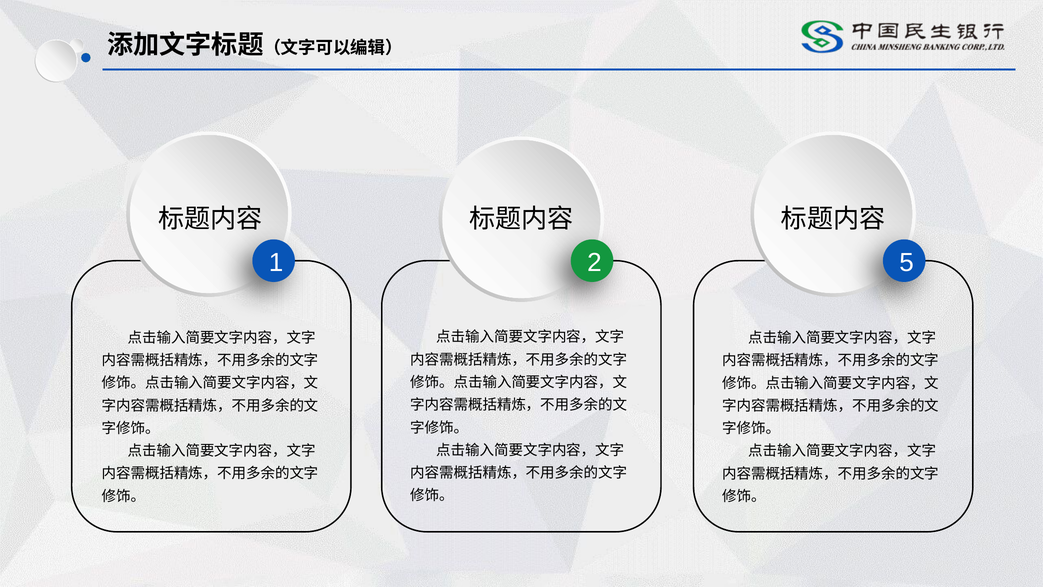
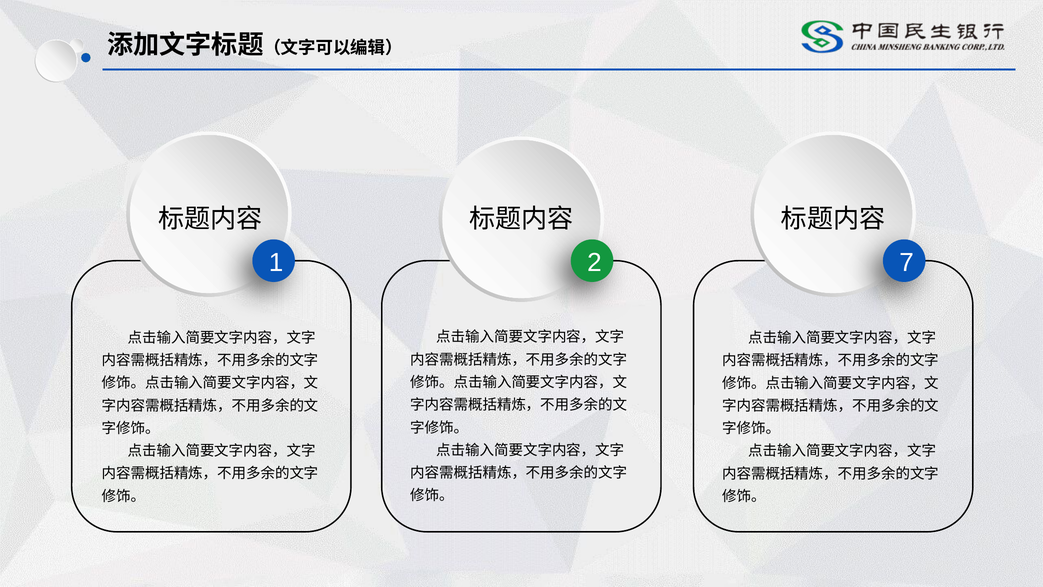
5: 5 -> 7
